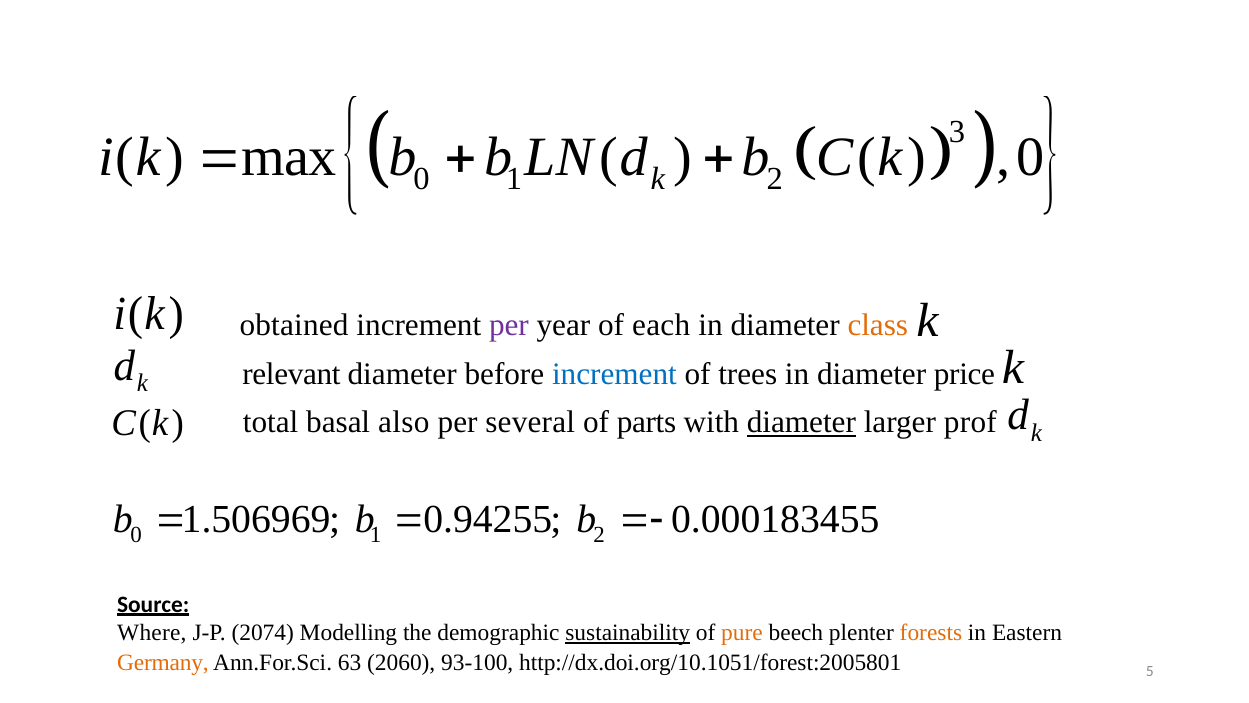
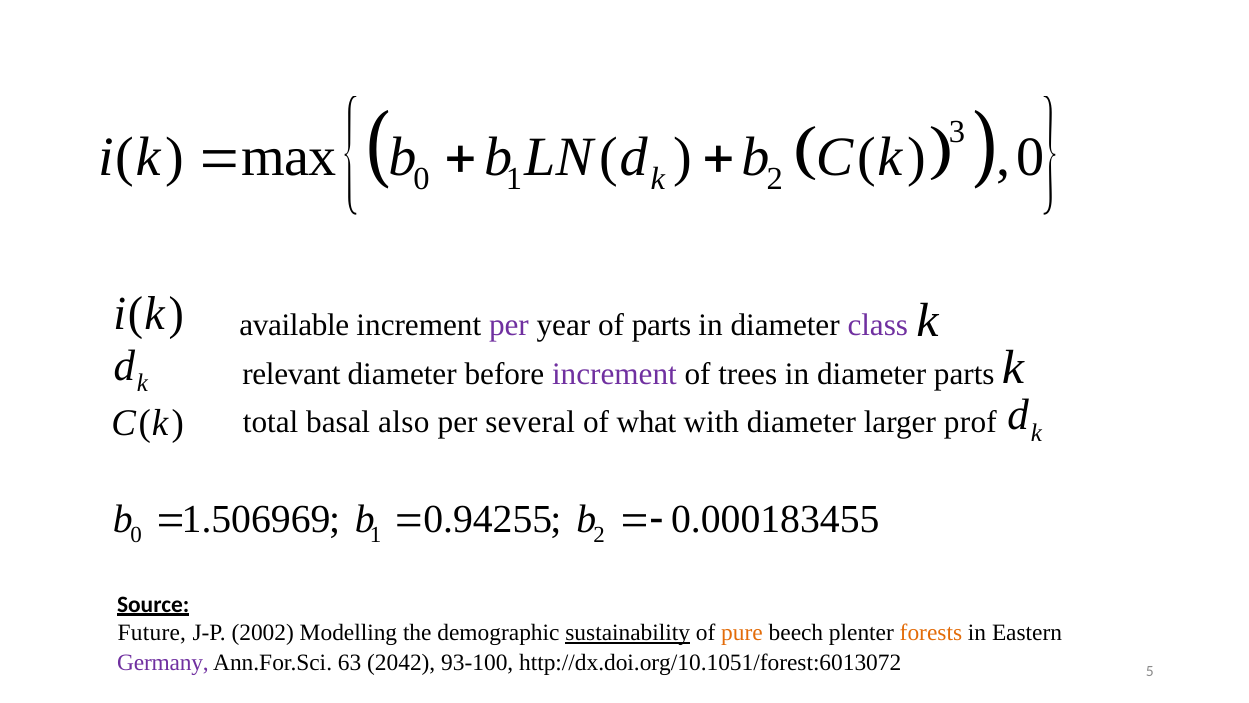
obtained: obtained -> available
of each: each -> parts
class colour: orange -> purple
increment at (614, 374) colour: blue -> purple
diameter price: price -> parts
parts: parts -> what
diameter at (801, 422) underline: present -> none
Where: Where -> Future
2074: 2074 -> 2002
Germany colour: orange -> purple
2060: 2060 -> 2042
http://dx.doi.org/10.1051/forest:2005801: http://dx.doi.org/10.1051/forest:2005801 -> http://dx.doi.org/10.1051/forest:6013072
